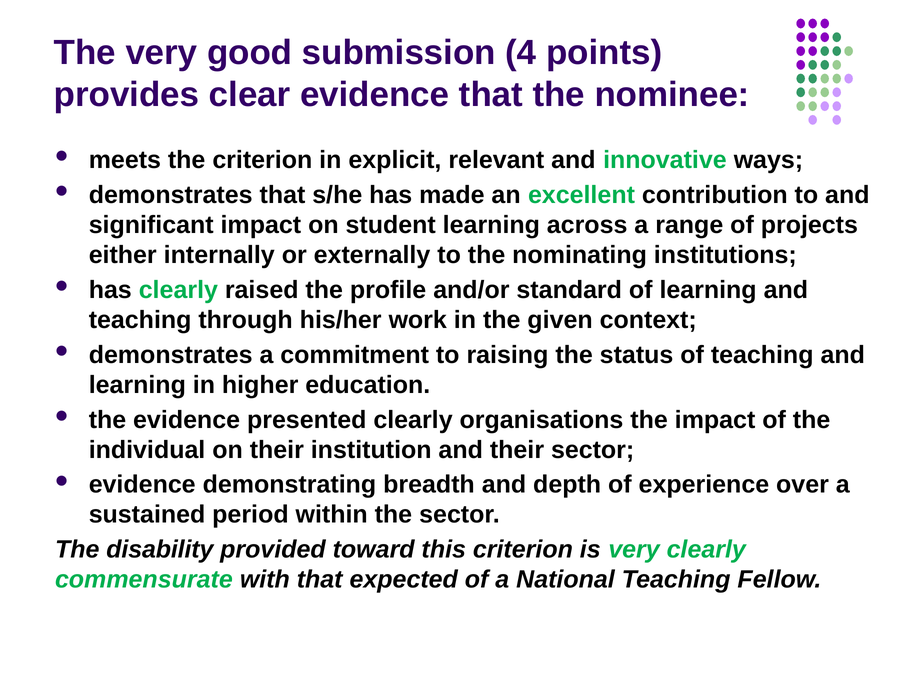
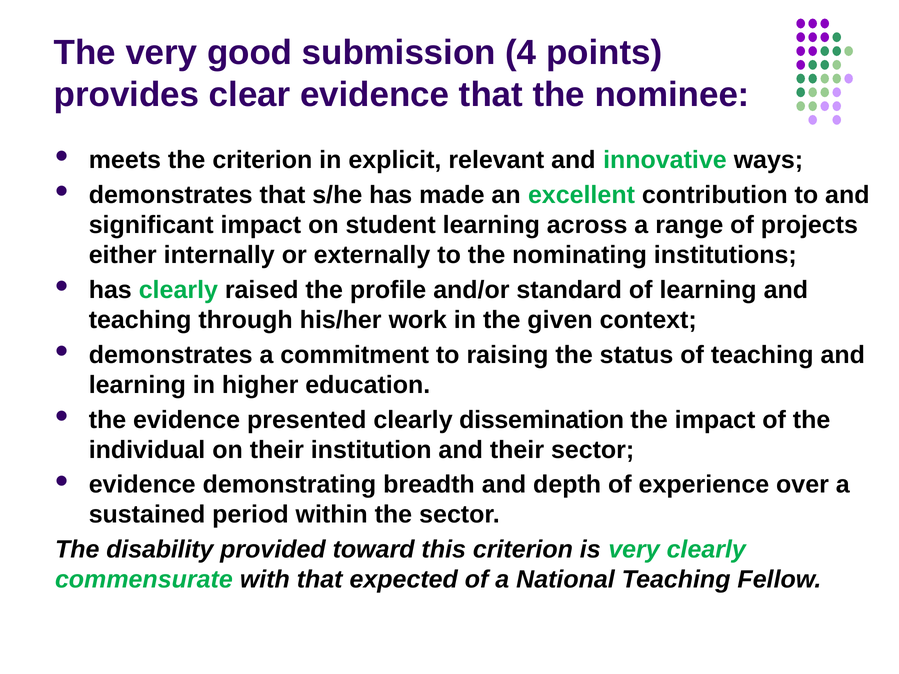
organisations: organisations -> dissemination
